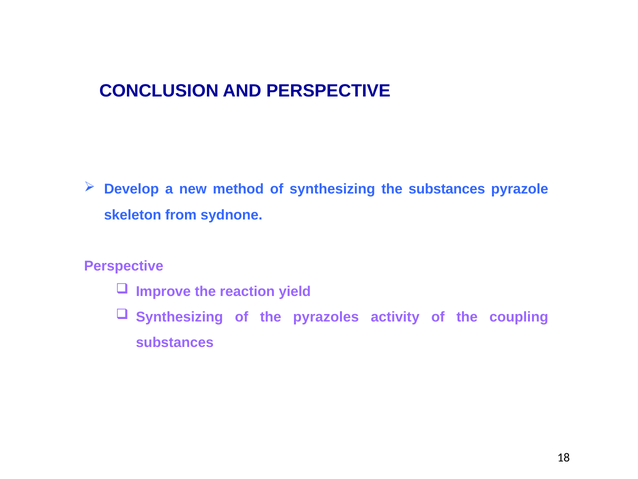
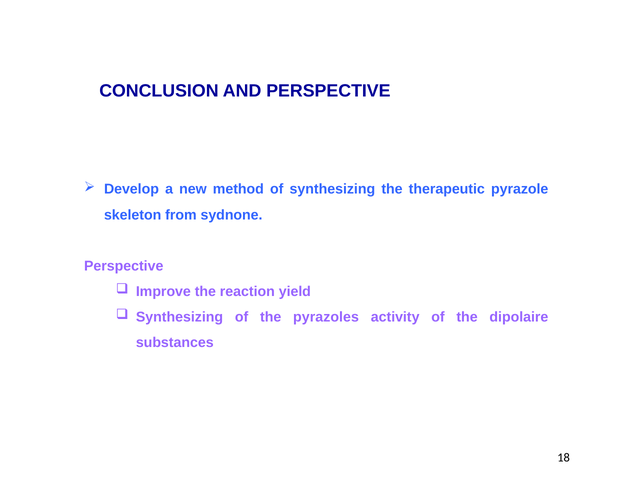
the substances: substances -> therapeutic
coupling: coupling -> dipolaire
